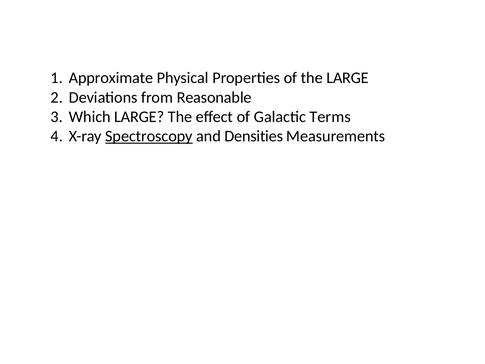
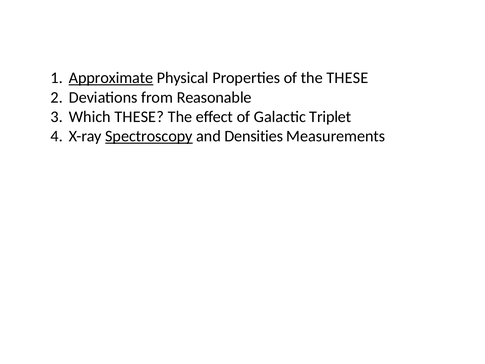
Approximate underline: none -> present
the LARGE: LARGE -> THESE
Which LARGE: LARGE -> THESE
Terms: Terms -> Triplet
